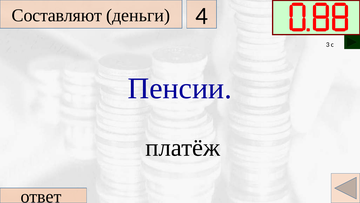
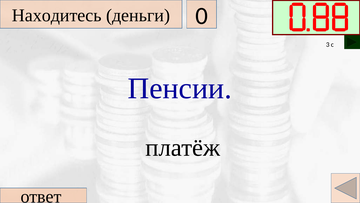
Составляют: Составляют -> Находитесь
4: 4 -> 0
